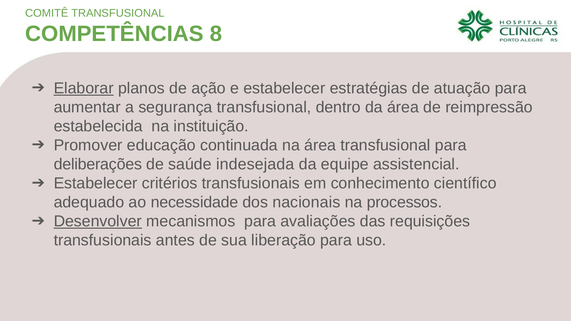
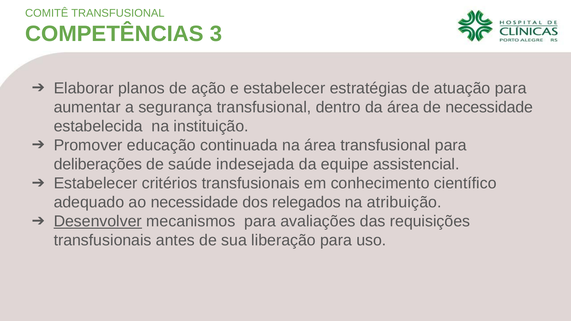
8: 8 -> 3
Elaborar underline: present -> none
de reimpressão: reimpressão -> necessidade
nacionais: nacionais -> relegados
processos: processos -> atribuição
